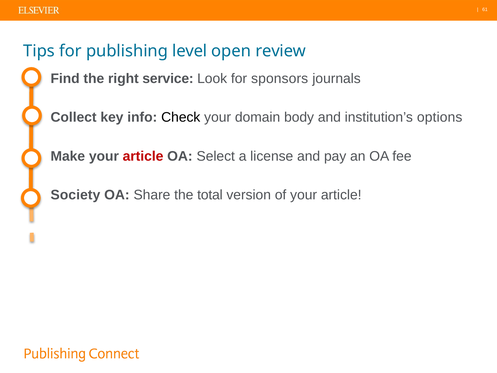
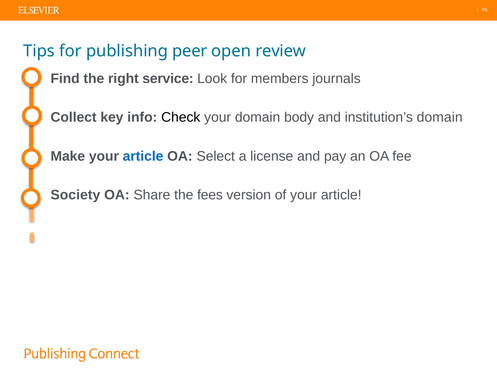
level: level -> peer
sponsors: sponsors -> members
institution’s options: options -> domain
article at (143, 156) colour: red -> blue
total: total -> fees
